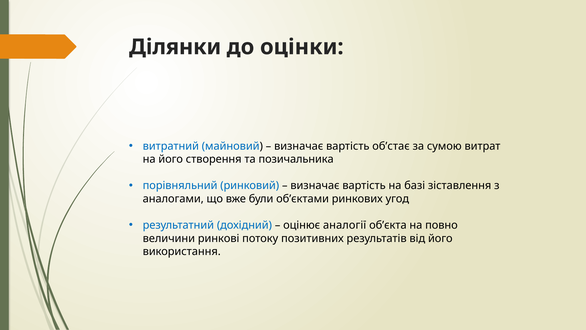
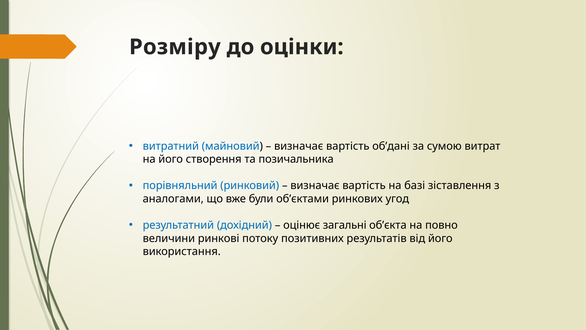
Ділянки: Ділянки -> Розміру
об’стає: об’стає -> об’дані
аналогії: аналогії -> загальні
